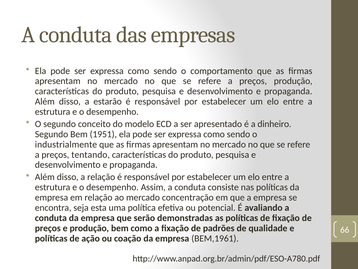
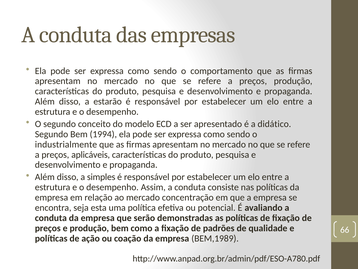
dinheiro: dinheiro -> didático
1951: 1951 -> 1994
tentando: tentando -> aplicáveis
a relação: relação -> simples
BEM,1961: BEM,1961 -> BEM,1989
